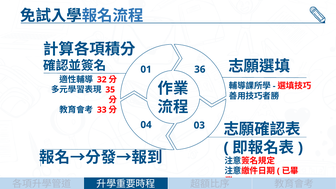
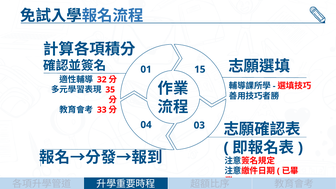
36: 36 -> 15
